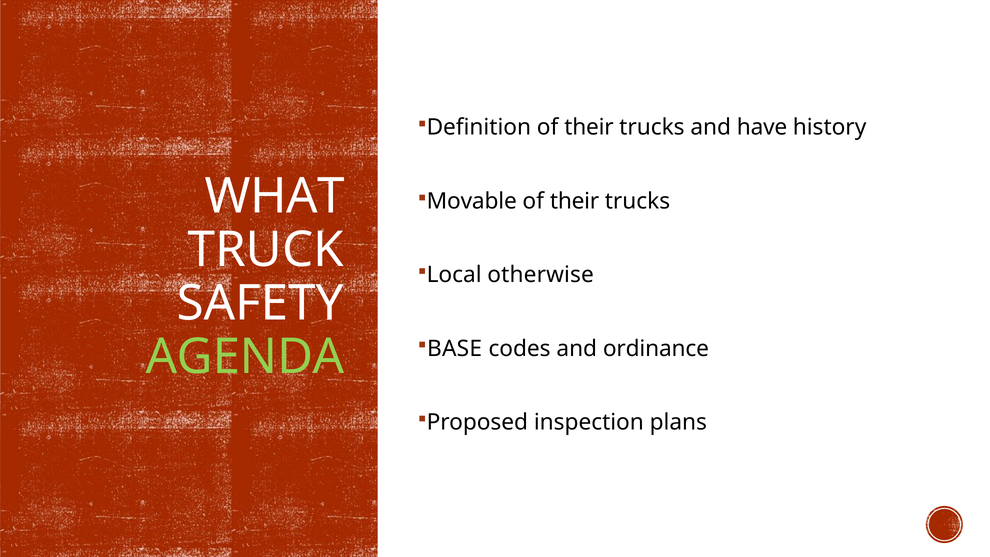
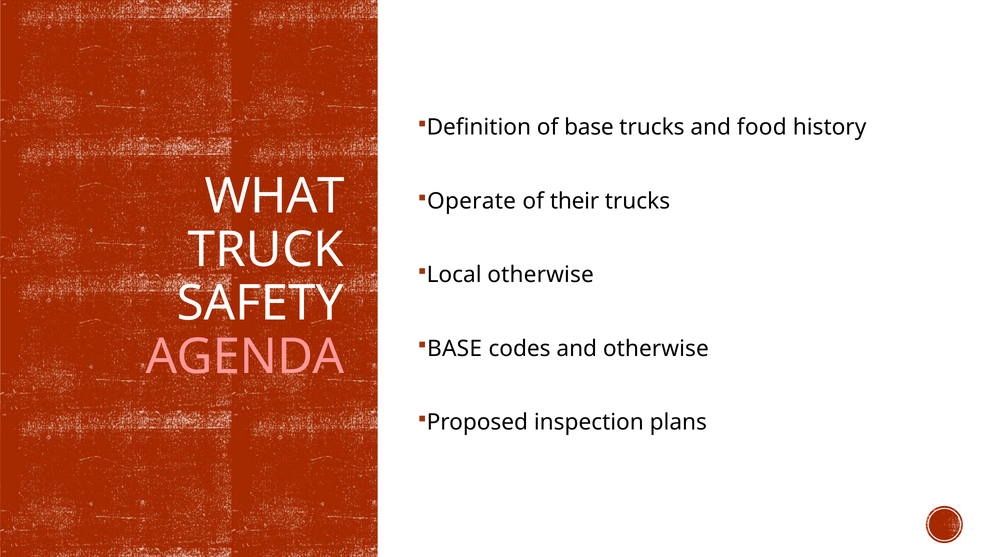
Definition of their: their -> base
have: have -> food
Movable: Movable -> Operate
and ordinance: ordinance -> otherwise
AGENDA colour: light green -> pink
